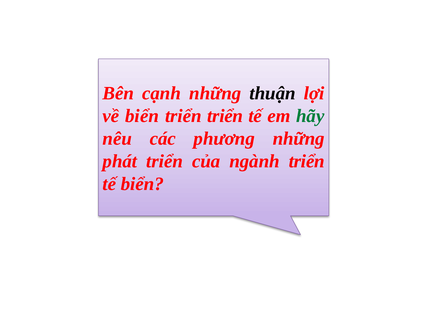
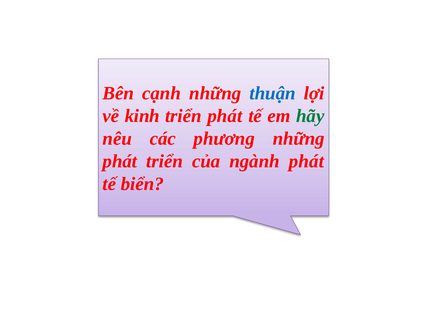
thuận colour: black -> blue
về biển: biển -> kinh
triển triển: triển -> phát
ngành triển: triển -> phát
